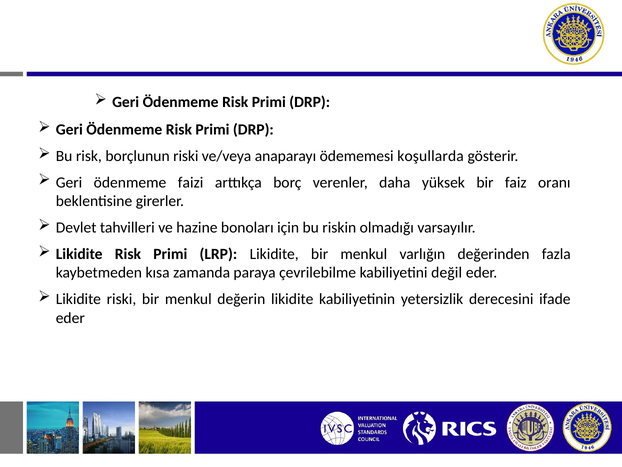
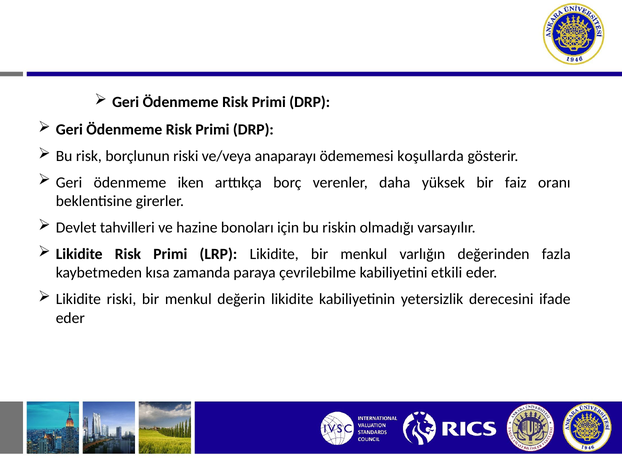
faizi: faizi -> iken
değil: değil -> etkili
